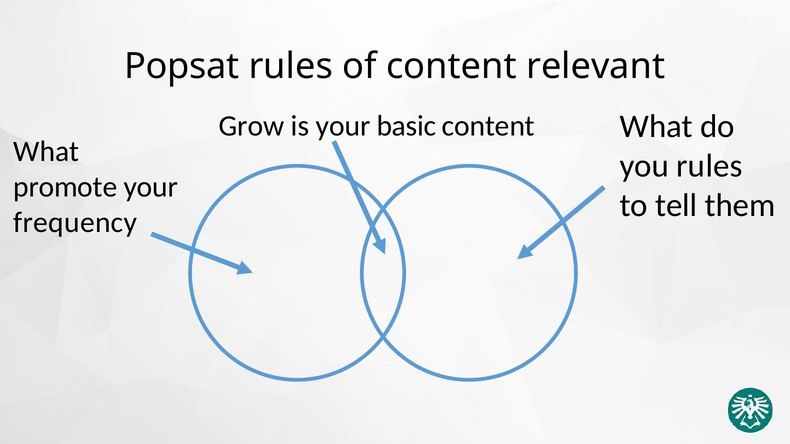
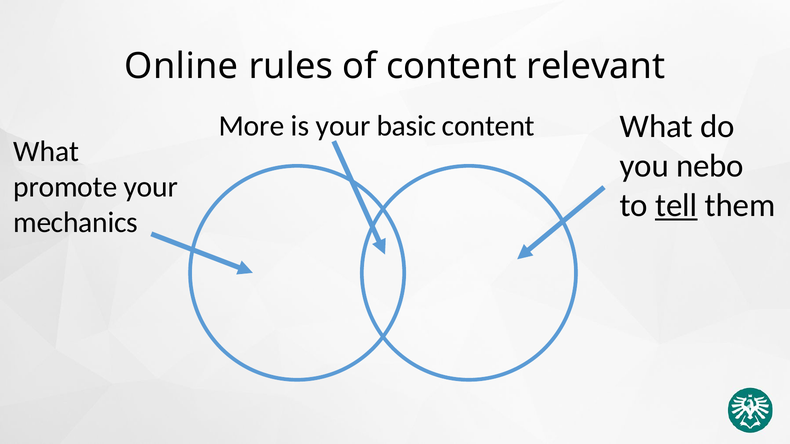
Popsat: Popsat -> Online
Grow: Grow -> More
you rules: rules -> nebo
tell underline: none -> present
frequency: frequency -> mechanics
